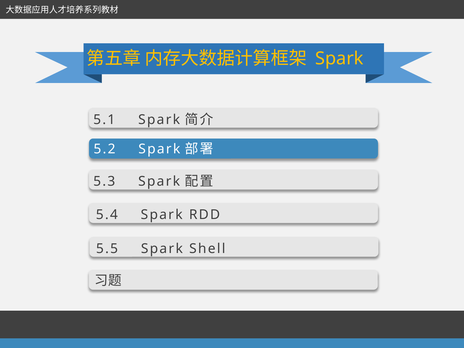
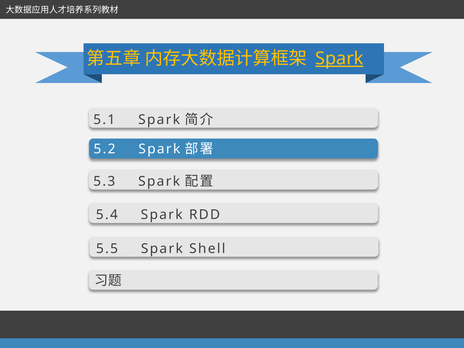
Spark at (339, 59) underline: none -> present
